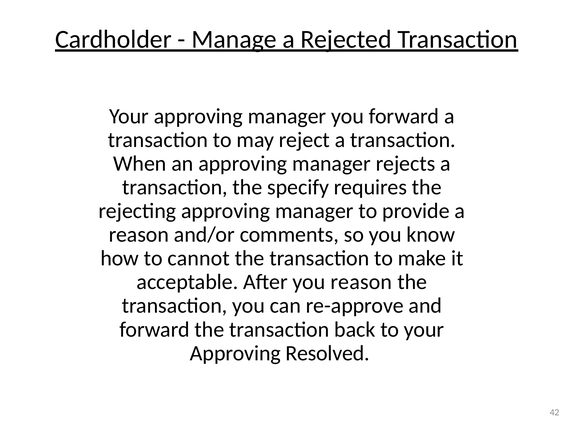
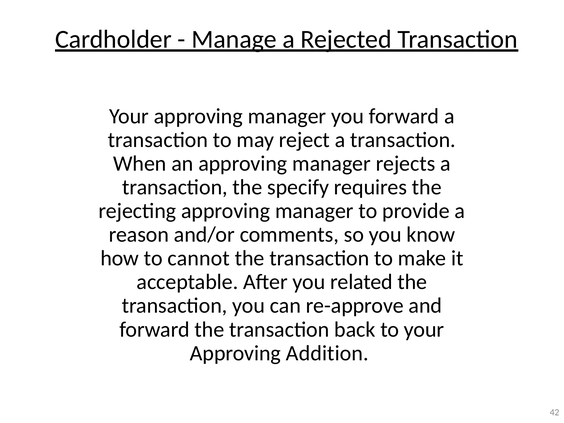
you reason: reason -> related
Resolved: Resolved -> Addition
